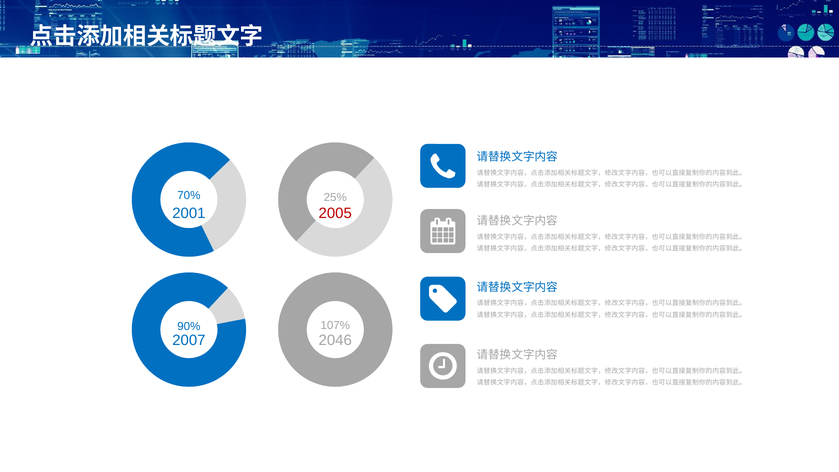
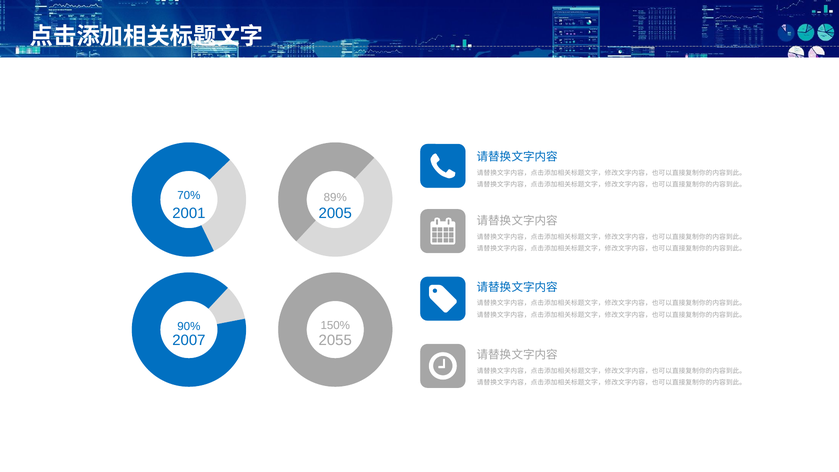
25%: 25% -> 89%
2005 colour: red -> blue
107%: 107% -> 150%
2046: 2046 -> 2055
